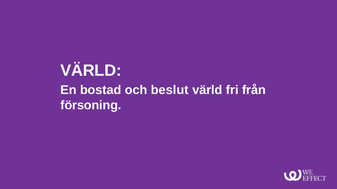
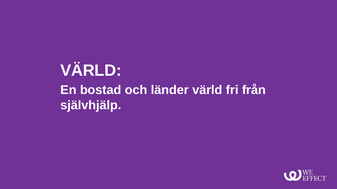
beslut: beslut -> länder
försoning: försoning -> självhjälp
